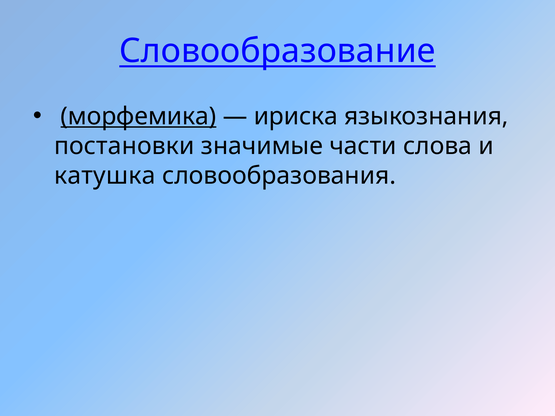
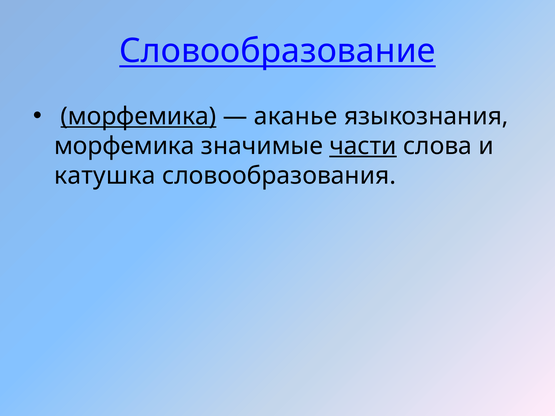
ириска: ириска -> аканье
постановки at (124, 146): постановки -> морфемика
части underline: none -> present
